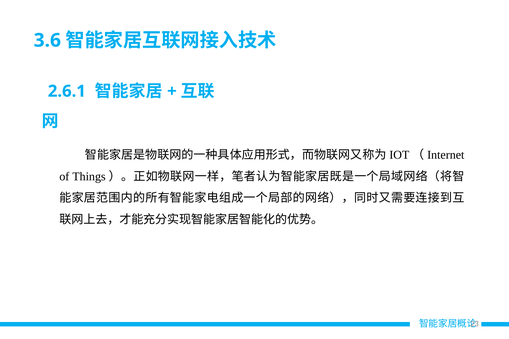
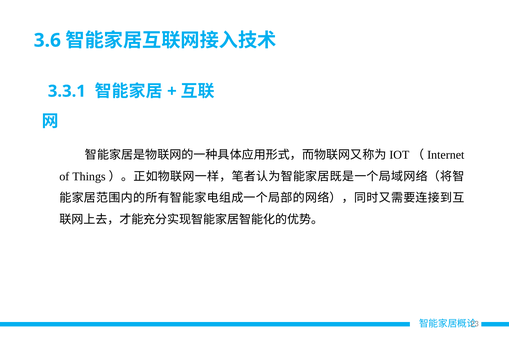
2.6.1: 2.6.1 -> 3.3.1
